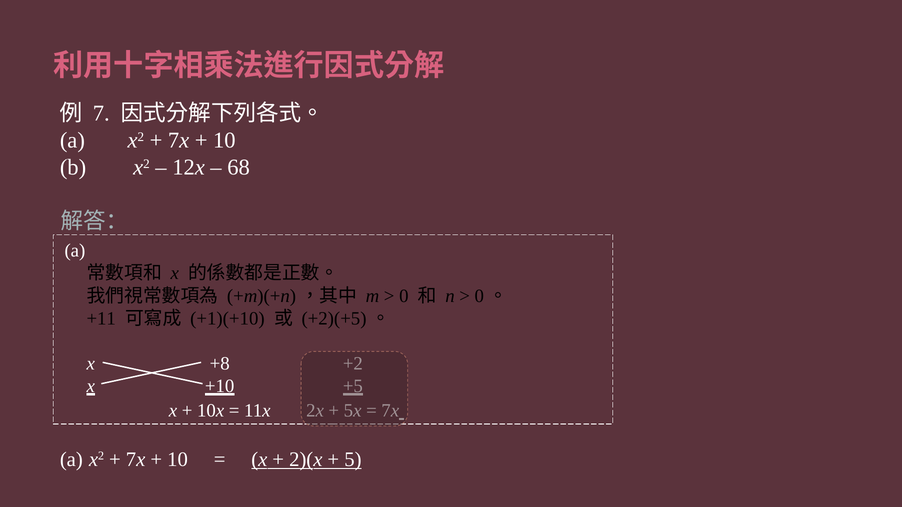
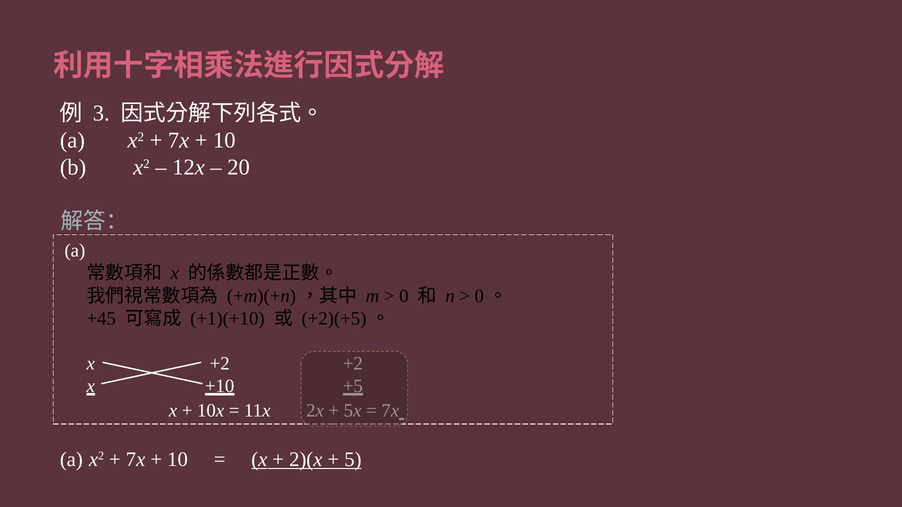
7: 7 -> 3
68: 68 -> 20
+11: +11 -> +45
x +8: +8 -> +2
